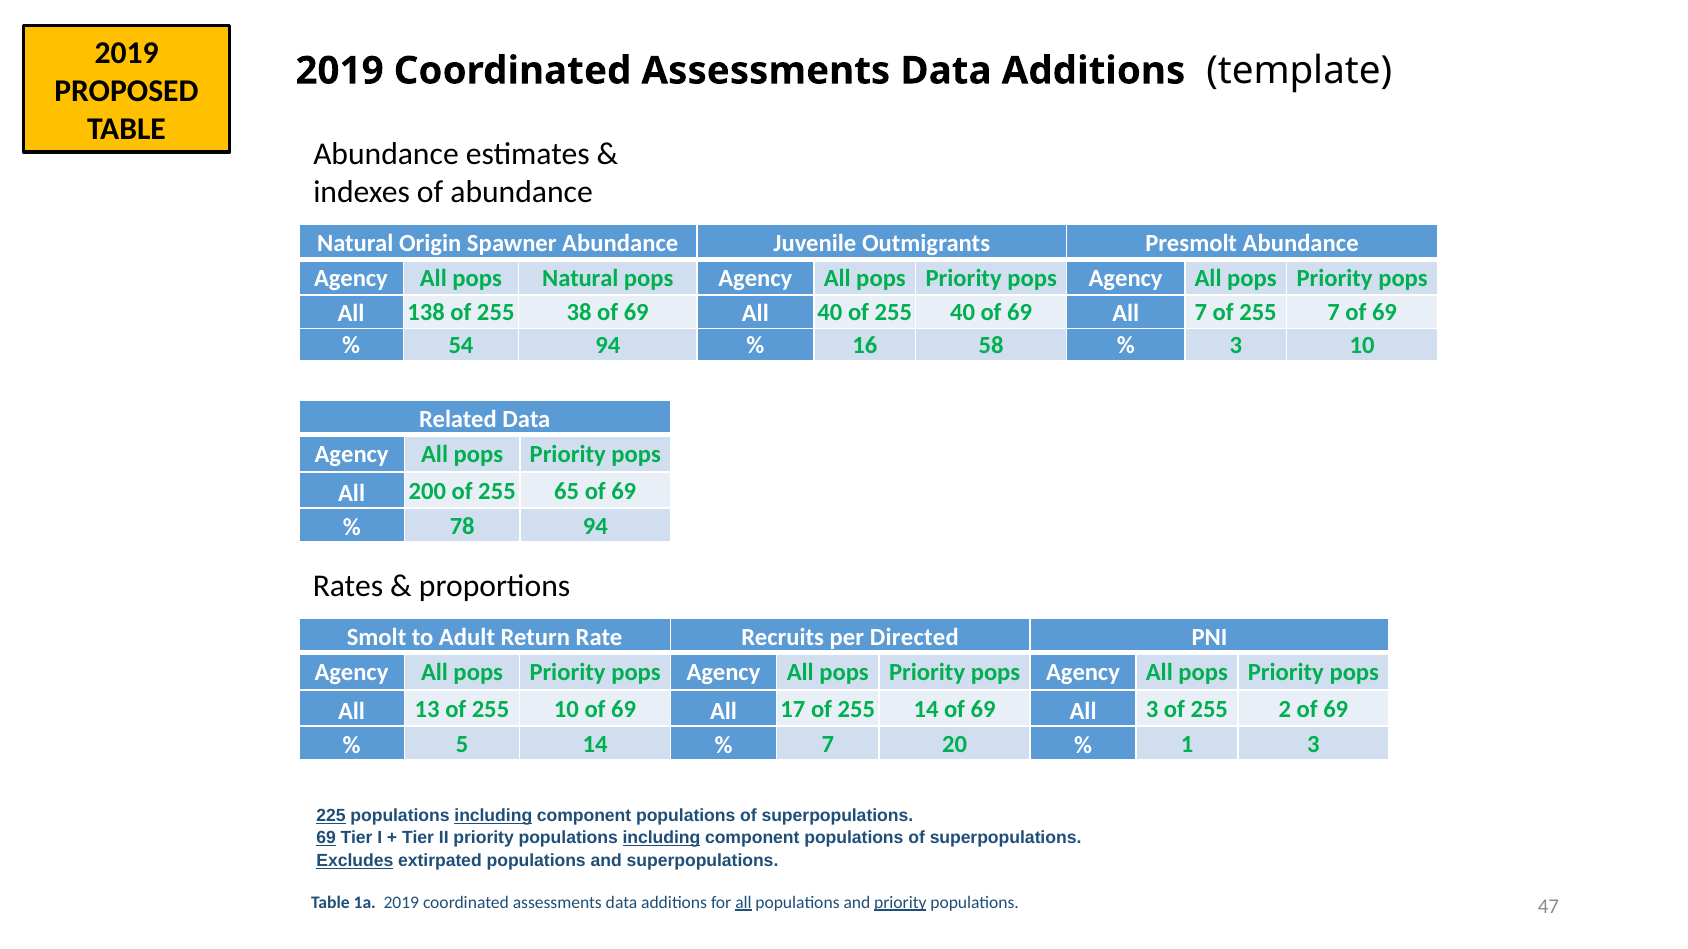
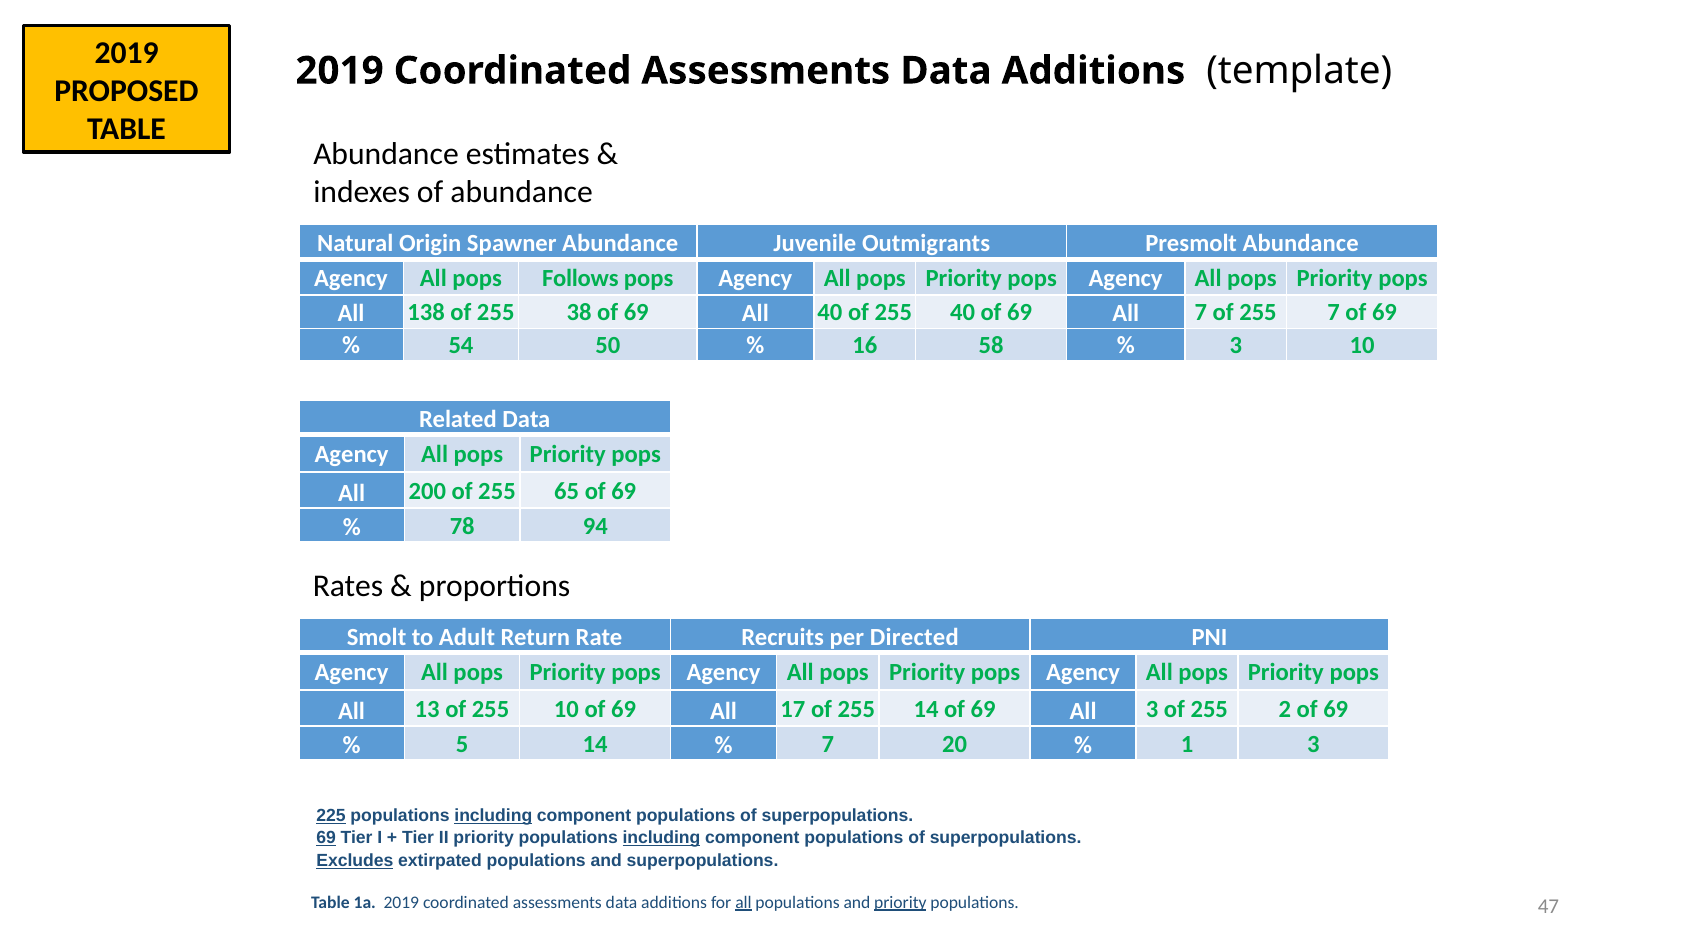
pops Natural: Natural -> Follows
54 94: 94 -> 50
